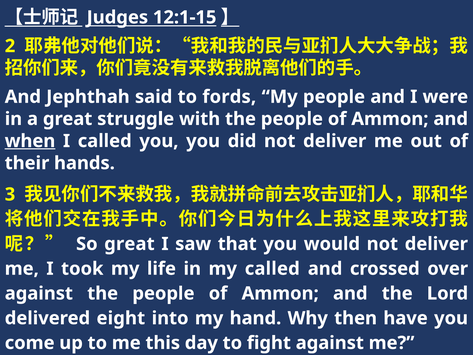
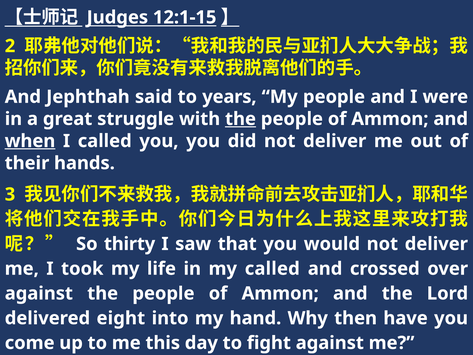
fords: fords -> years
the at (241, 119) underline: none -> present
So great: great -> thirty
